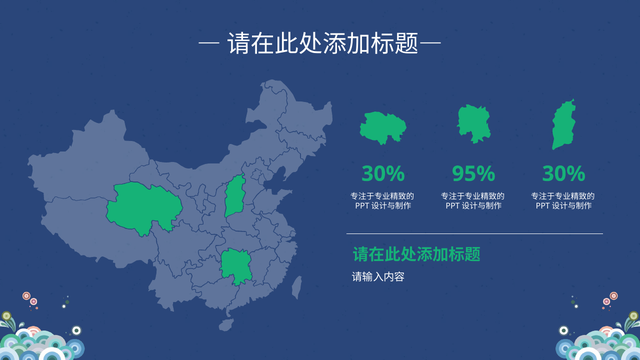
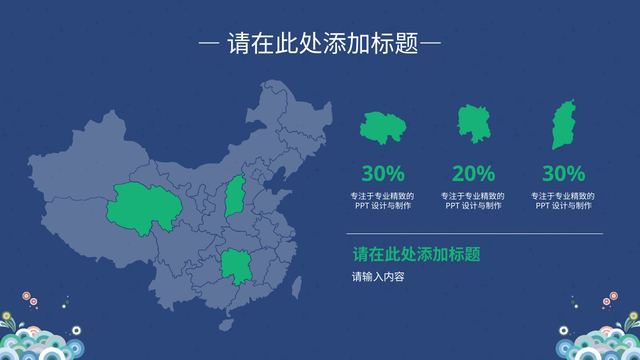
95%: 95% -> 20%
